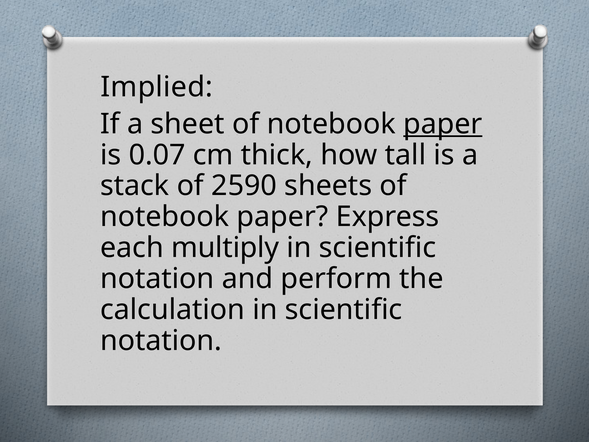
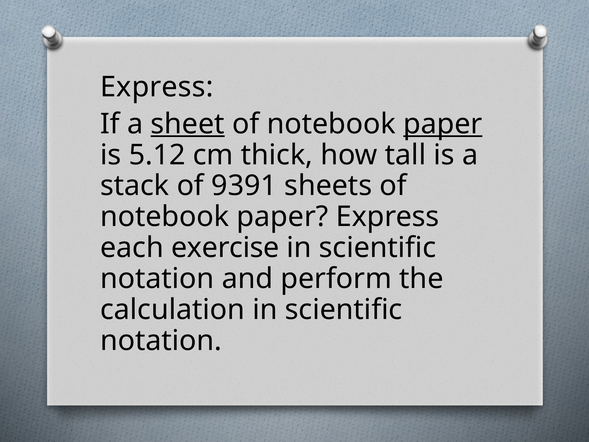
Implied at (157, 87): Implied -> Express
sheet underline: none -> present
0.07: 0.07 -> 5.12
2590: 2590 -> 9391
multiply: multiply -> exercise
